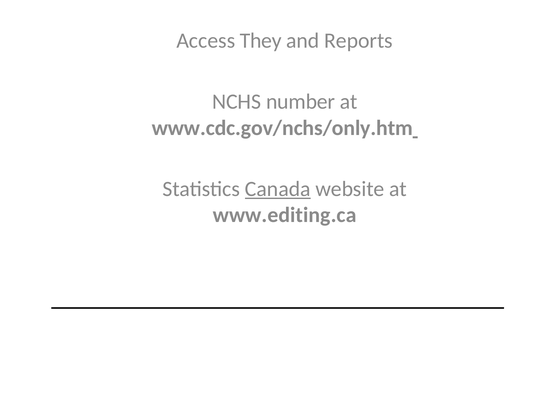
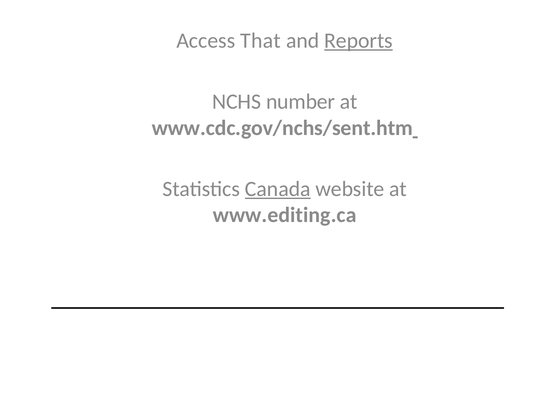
They: They -> That
Reports underline: none -> present
www.cdc.gov/nchs/only.htm: www.cdc.gov/nchs/only.htm -> www.cdc.gov/nchs/sent.htm
